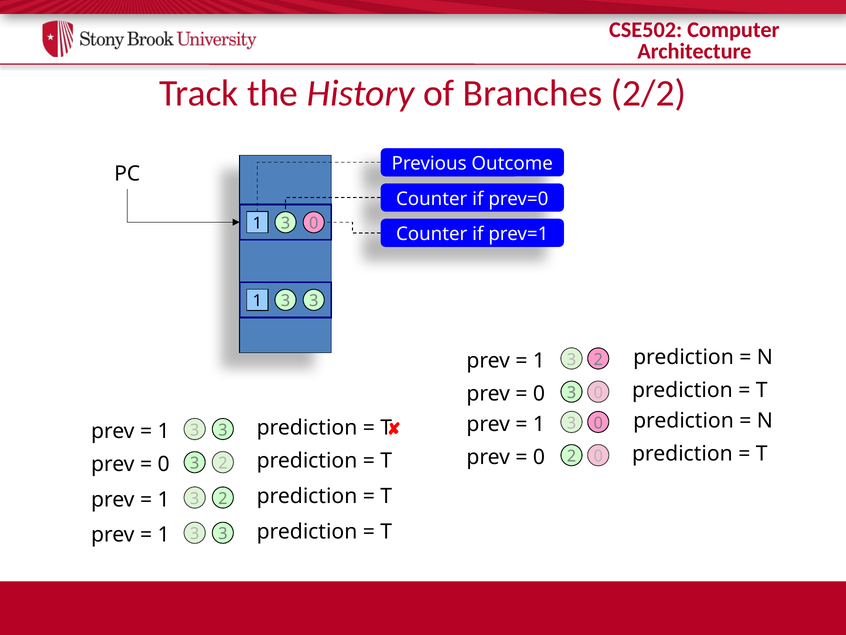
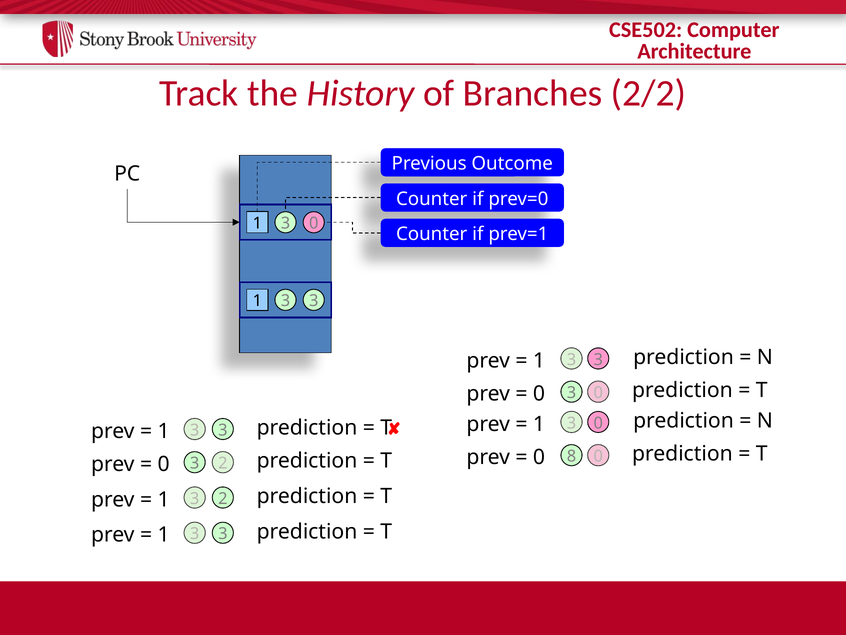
2 at (598, 359): 2 -> 3
0 2: 2 -> 8
